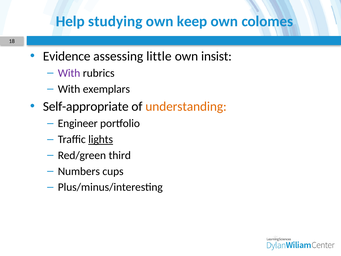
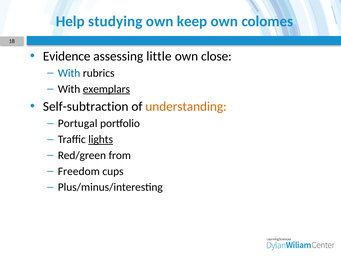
insist: insist -> close
With at (69, 73) colour: purple -> blue
exemplars underline: none -> present
Self-appropriate: Self-appropriate -> Self-subtraction
Engineer: Engineer -> Portugal
third: third -> from
Numbers: Numbers -> Freedom
